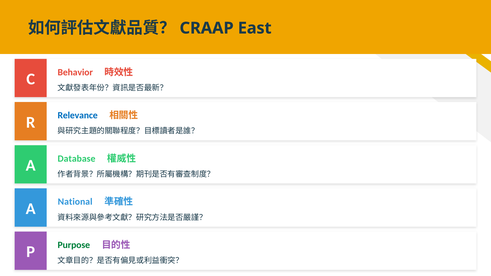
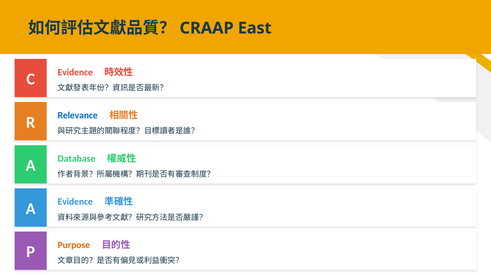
C Behavior: Behavior -> Evidence
A National: National -> Evidence
Purpose colour: green -> orange
